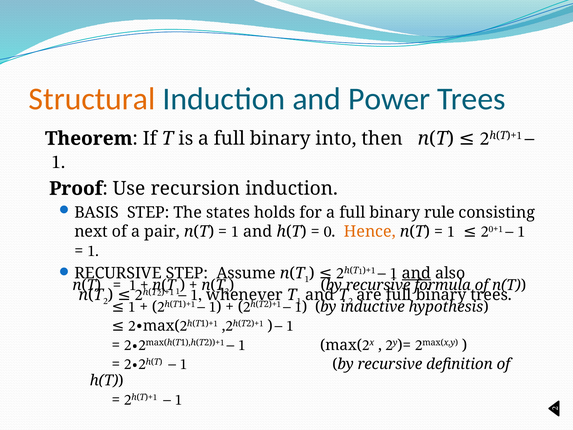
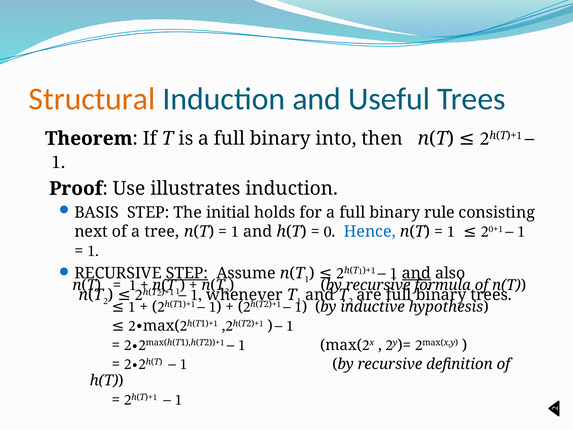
Power: Power -> Useful
recursion: recursion -> illustrates
states: states -> initial
pair: pair -> tree
Hence colour: orange -> blue
STEP at (187, 273) underline: none -> present
